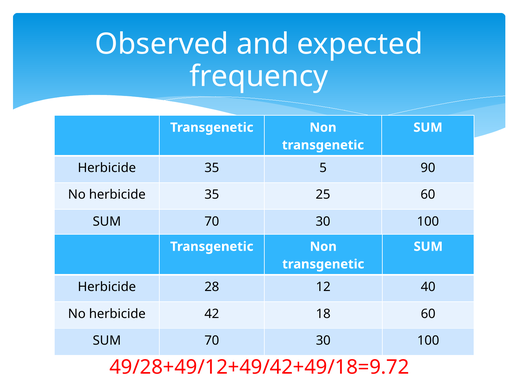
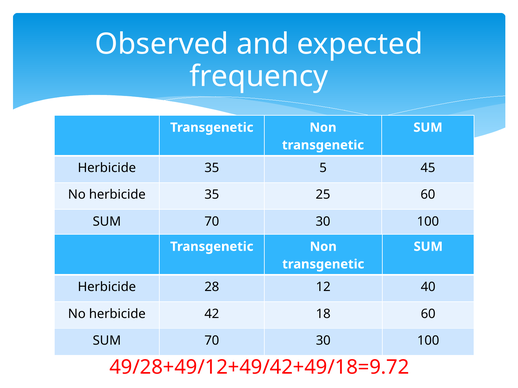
90: 90 -> 45
